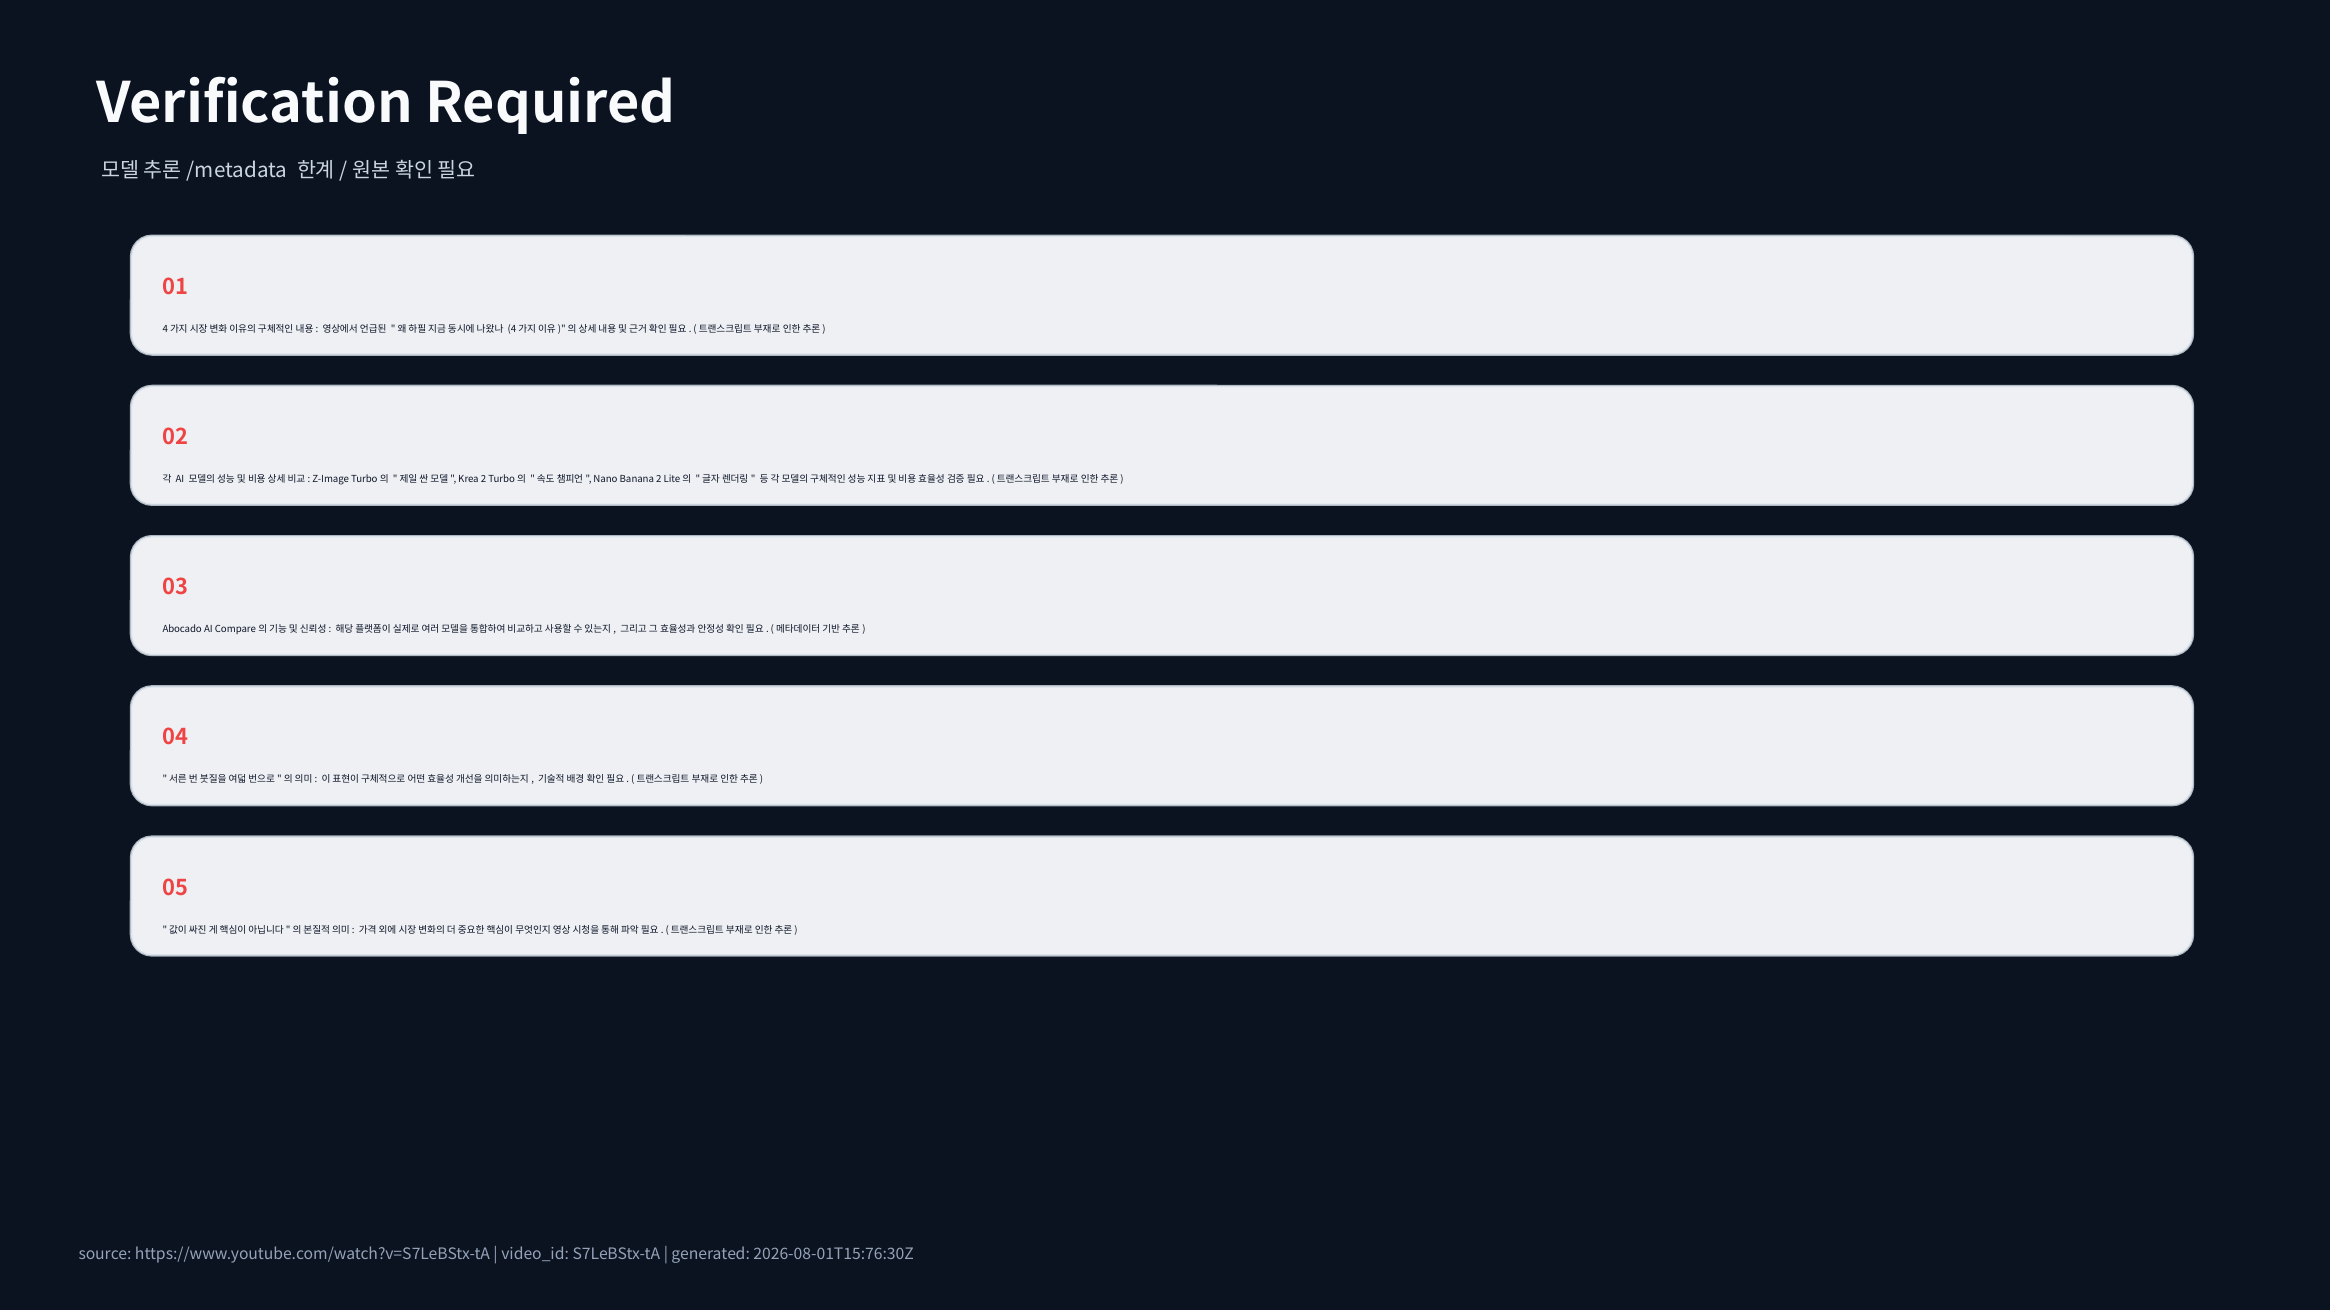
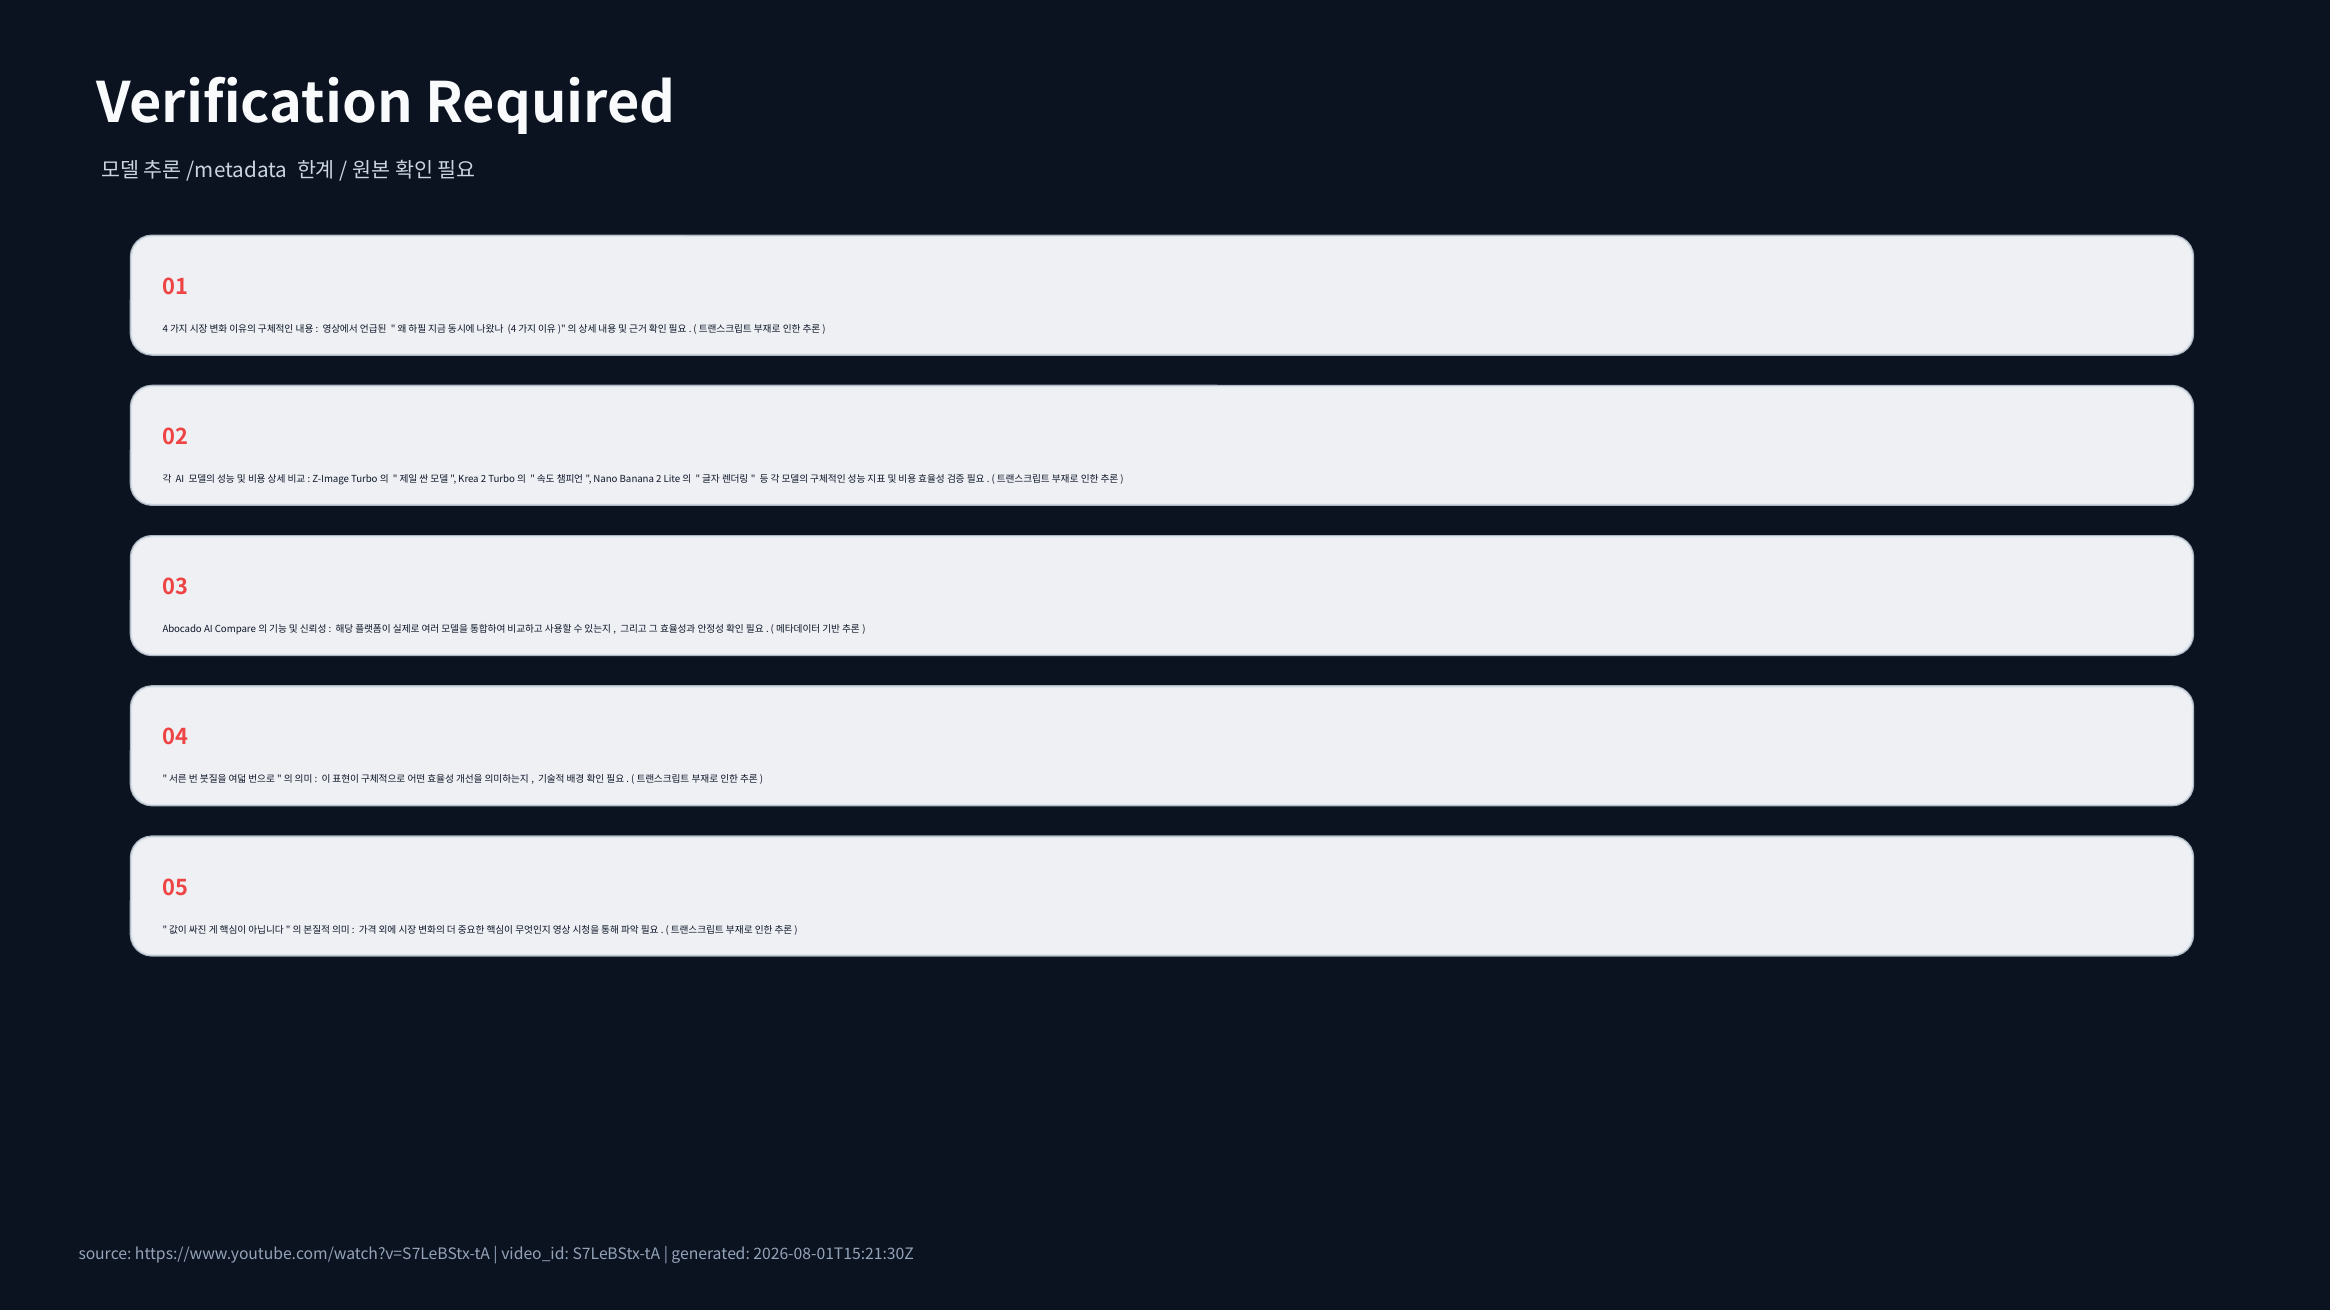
2026-08-01T15:76:30Z: 2026-08-01T15:76:30Z -> 2026-08-01T15:21:30Z
